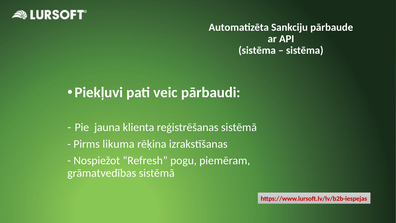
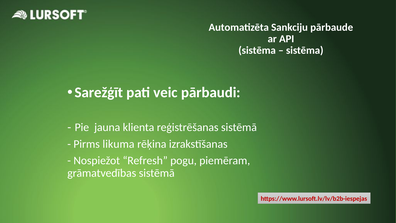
Piekļuvi: Piekļuvi -> Sarežģīt
